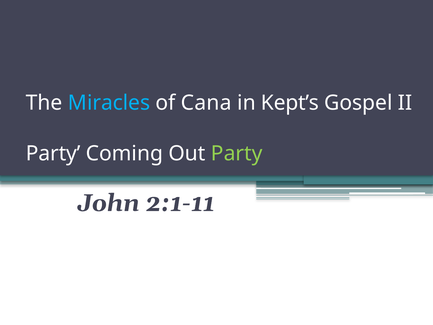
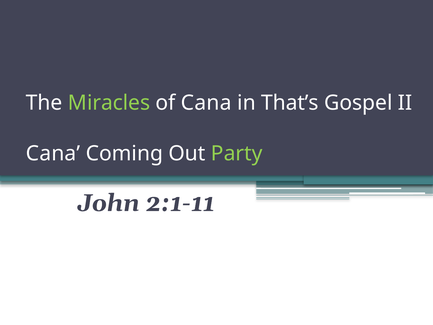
Miracles colour: light blue -> light green
Kept’s: Kept’s -> That’s
Party at (53, 153): Party -> Cana
